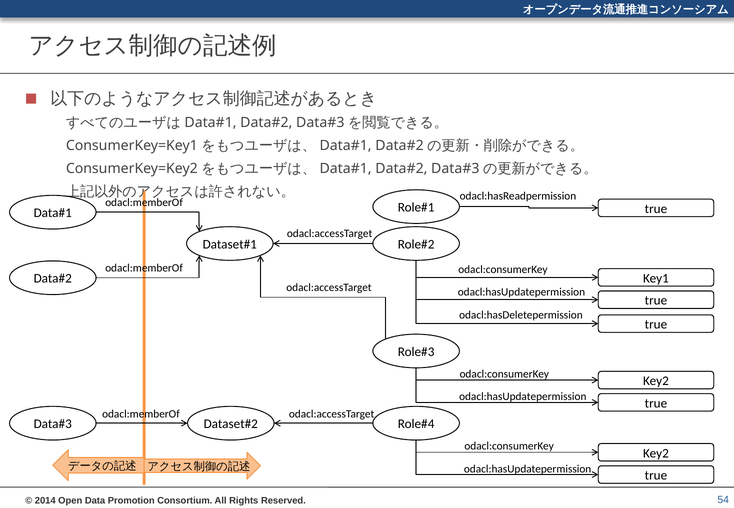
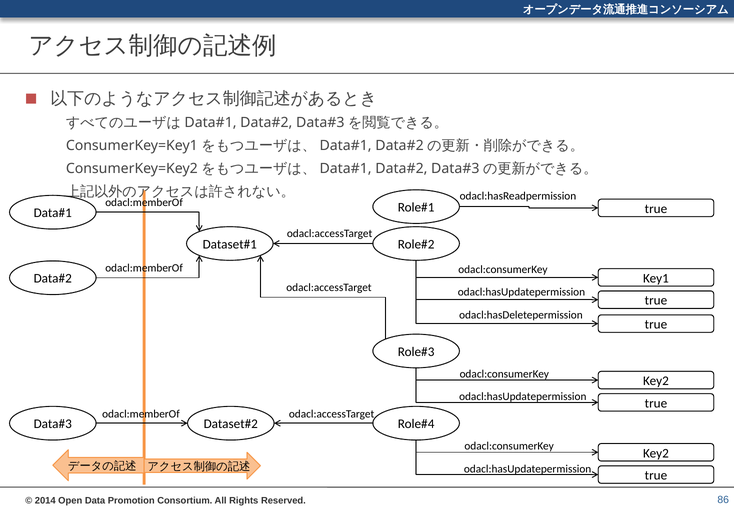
54: 54 -> 86
